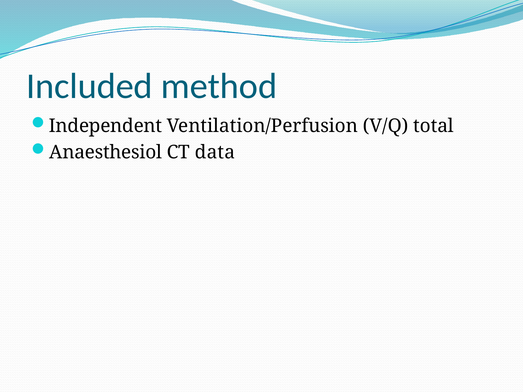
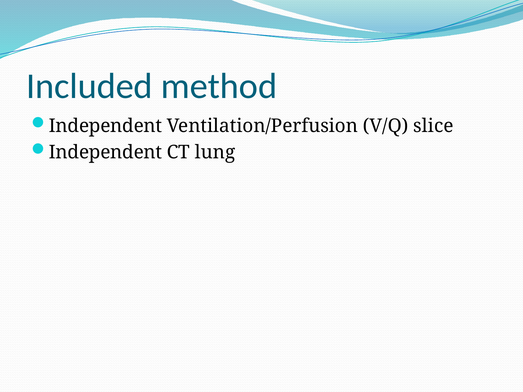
total: total -> slice
Anaesthesiol at (106, 152): Anaesthesiol -> Independent
data: data -> lung
